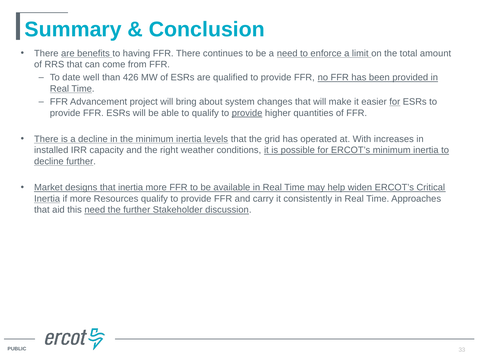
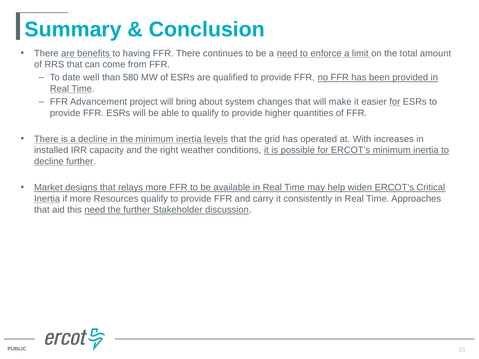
426: 426 -> 580
provide at (247, 113) underline: present -> none
that inertia: inertia -> relays
